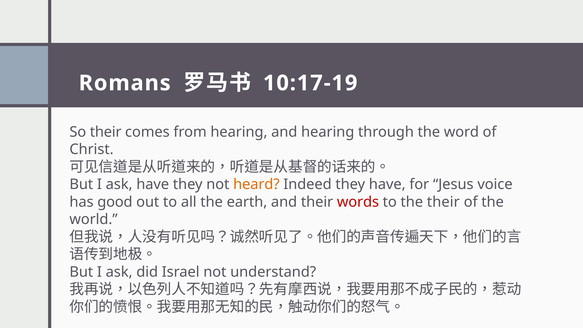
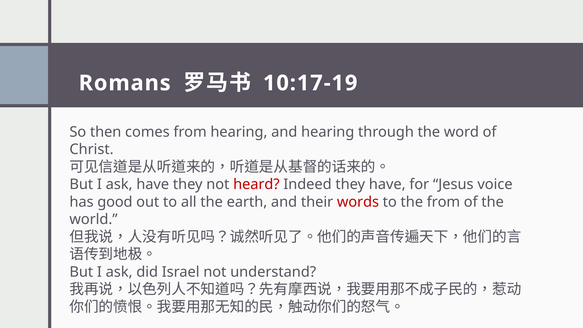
So their: their -> then
heard colour: orange -> red
the their: their -> from
